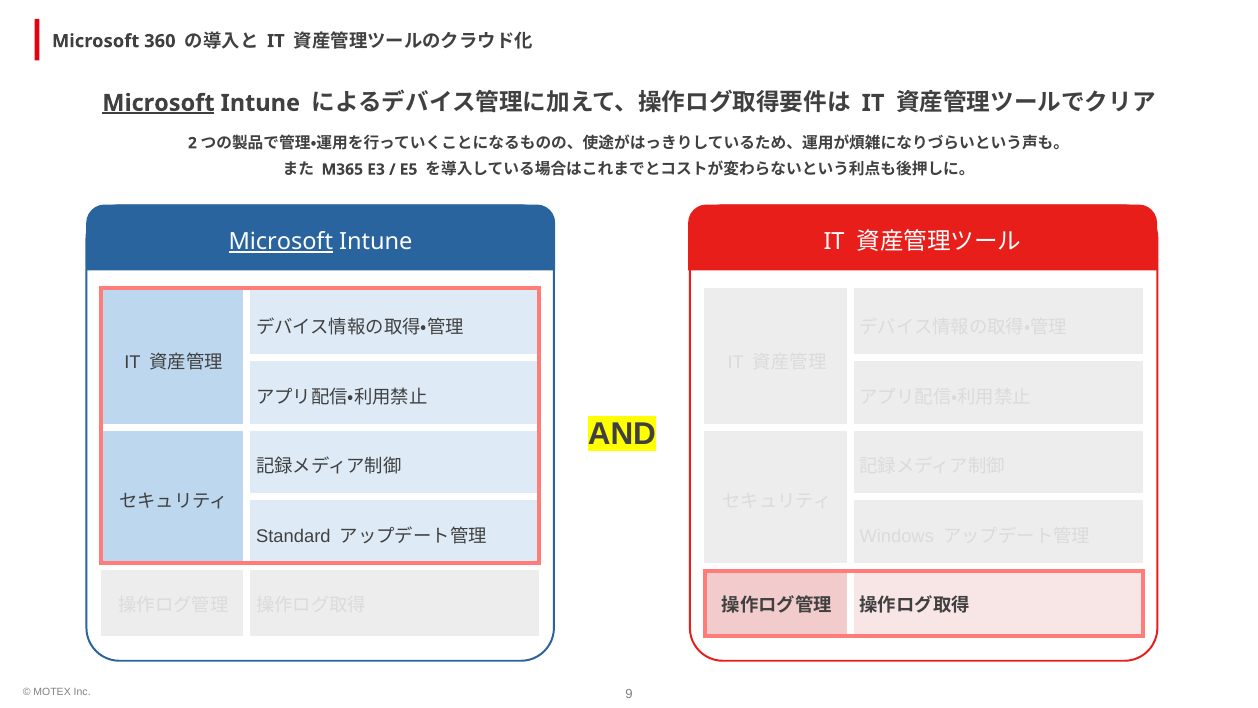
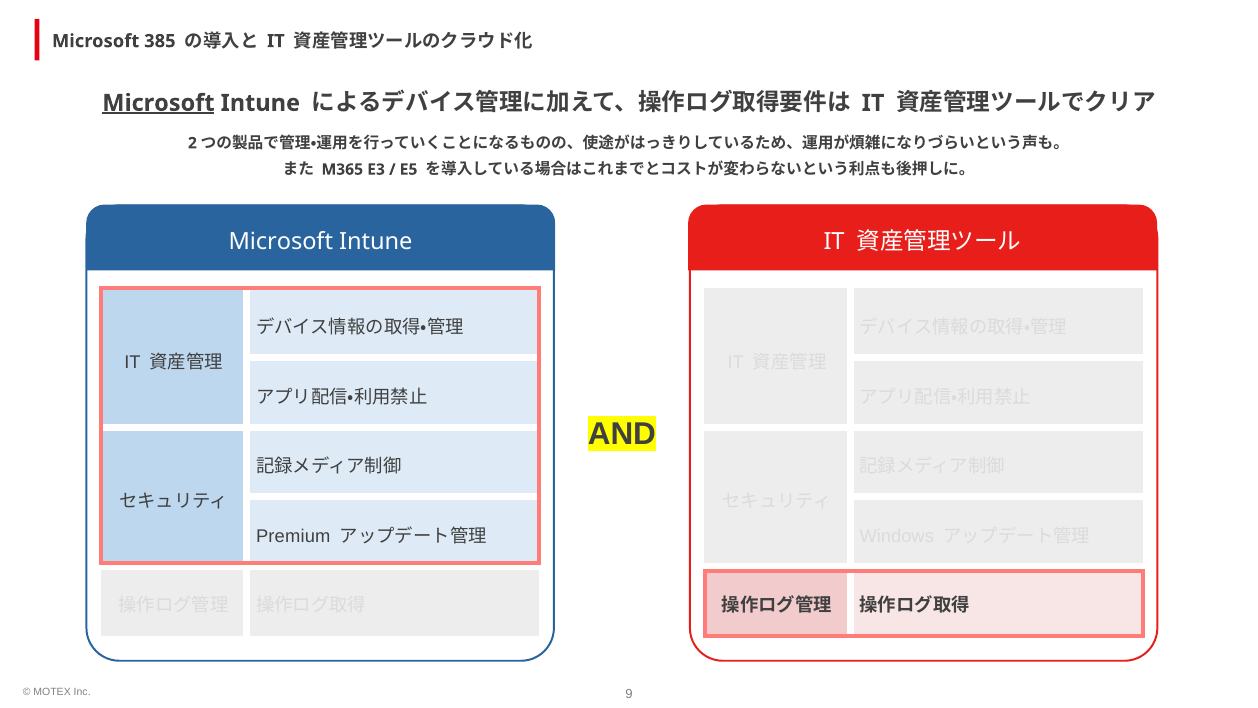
360: 360 -> 385
Microsoft at (281, 242) underline: present -> none
Standard: Standard -> Premium
